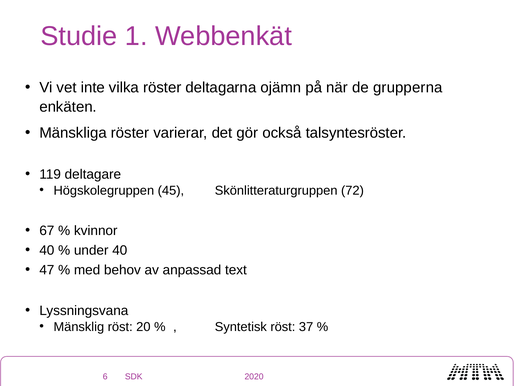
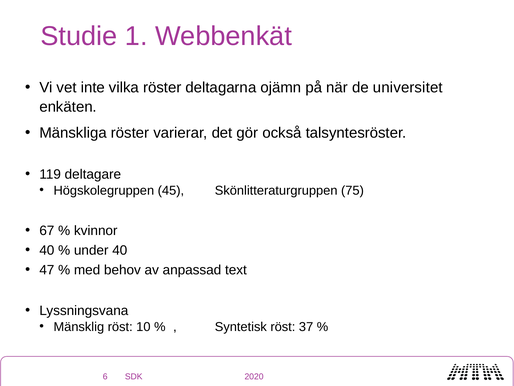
grupperna: grupperna -> universitet
72: 72 -> 75
20: 20 -> 10
